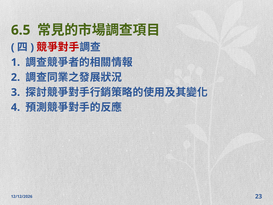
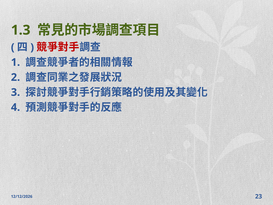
6.5: 6.5 -> 1.3
